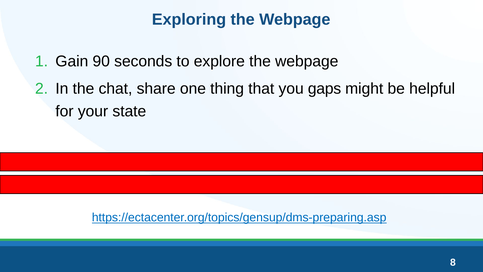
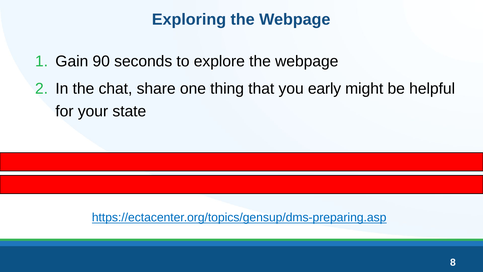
gaps: gaps -> early
